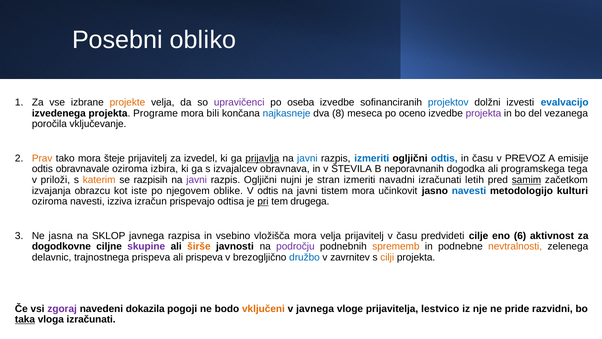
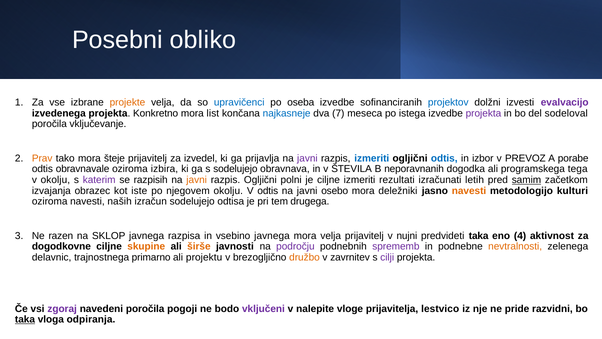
upravičenci colour: purple -> blue
evalvacijo colour: blue -> purple
Programe: Programe -> Konkretno
bili: bili -> list
8: 8 -> 7
oceno: oceno -> istega
vezanega: vezanega -> sodeloval
prijavlja underline: present -> none
javni at (307, 158) colour: blue -> purple
in času: času -> izbor
emisije: emisije -> porabe
s izvajalcev: izvajalcev -> sodelujejo
v priloži: priloži -> okolju
katerim colour: orange -> purple
javni at (197, 180) colour: purple -> orange
nujni: nujni -> polni
je stran: stran -> ciljne
navadni: navadni -> rezultati
obrazcu: obrazcu -> obrazec
njegovem oblike: oblike -> okolju
tistem: tistem -> osebo
učinkovit: učinkovit -> deležniki
navesti at (469, 191) colour: blue -> orange
izziva: izziva -> naših
izračun prispevajo: prispevajo -> sodelujejo
pri underline: present -> none
jasna: jasna -> razen
vsebino vložišča: vložišča -> javnega
v času: času -> nujni
predvideti cilje: cilje -> taka
6: 6 -> 4
skupine colour: purple -> orange
sprememb colour: orange -> purple
trajnostnega prispeva: prispeva -> primarno
ali prispeva: prispeva -> projektu
družbo colour: blue -> orange
cilji colour: orange -> purple
navedeni dokazila: dokazila -> poročila
vključeni colour: orange -> purple
v javnega: javnega -> nalepite
vloga izračunati: izračunati -> odpiranja
